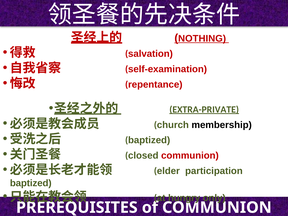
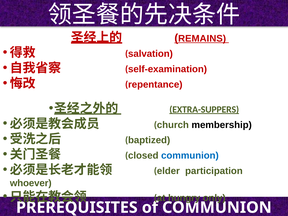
NOTHING: NOTHING -> REMAINS
EXTRA-PRIVATE: EXTRA-PRIVATE -> EXTRA-SUPPERS
communion at (190, 156) colour: red -> blue
baptized at (31, 183): baptized -> whoever
